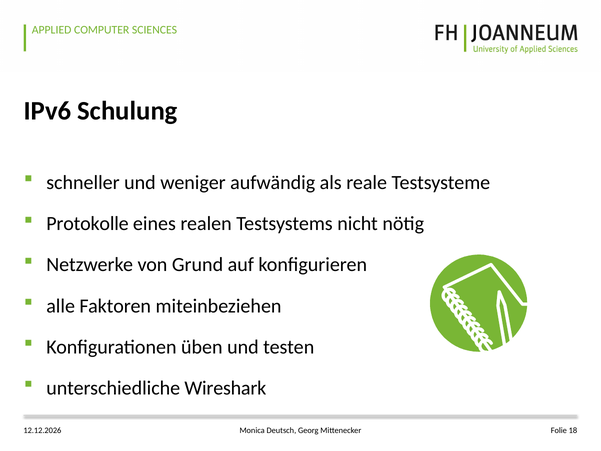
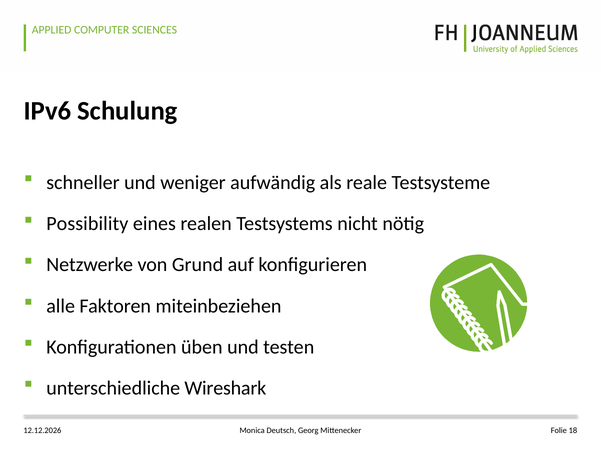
Protokolle: Protokolle -> Possibility
